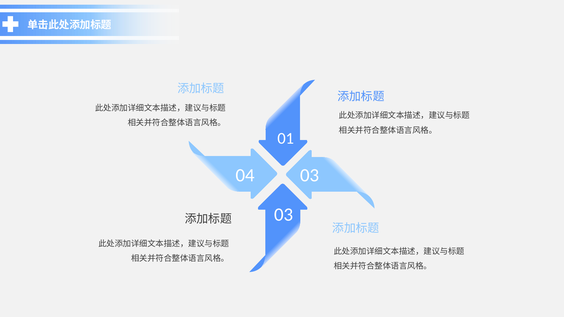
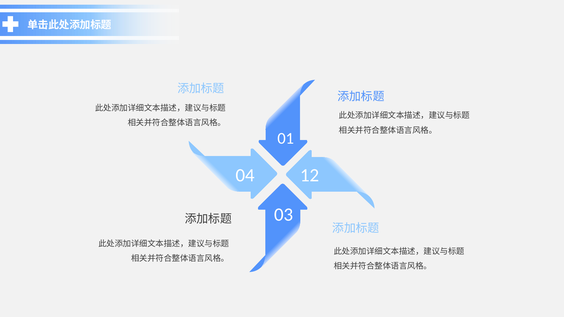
04 03: 03 -> 12
